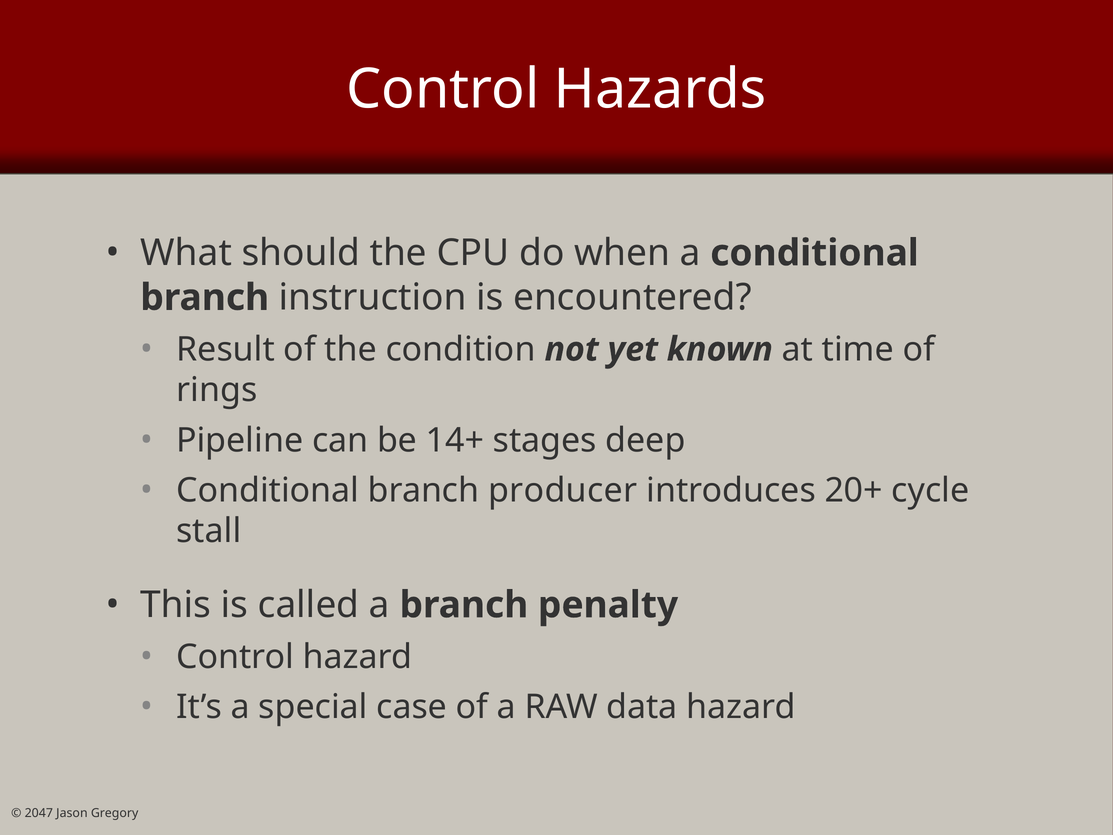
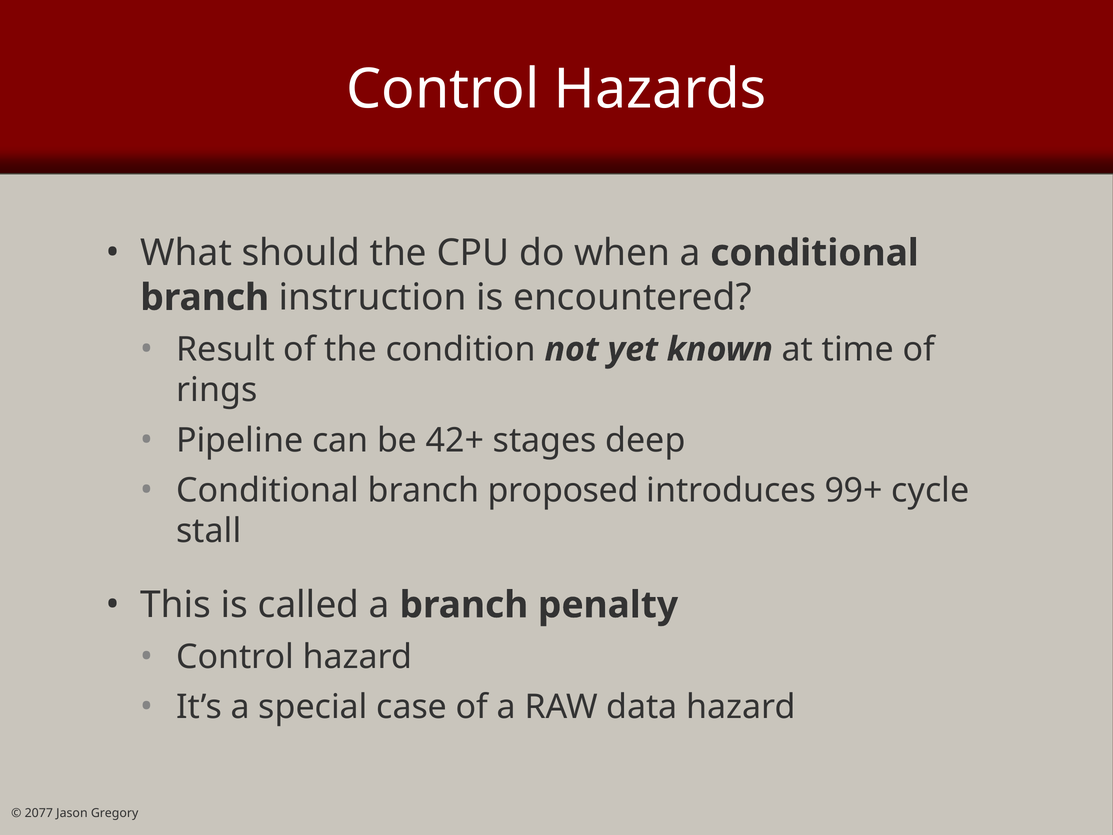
14+: 14+ -> 42+
producer: producer -> proposed
20+: 20+ -> 99+
2047: 2047 -> 2077
